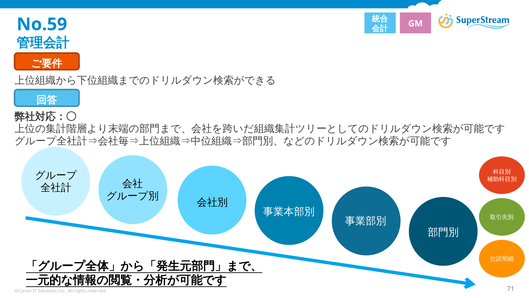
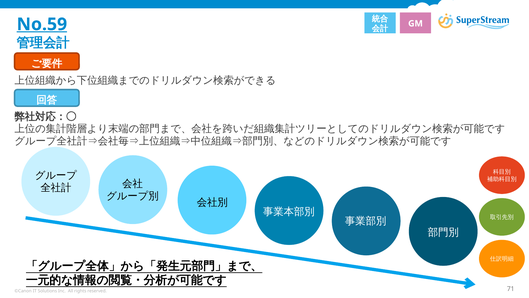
No.59 underline: none -> present
